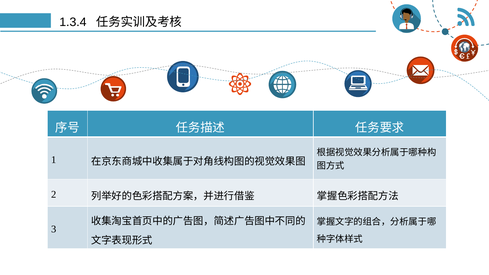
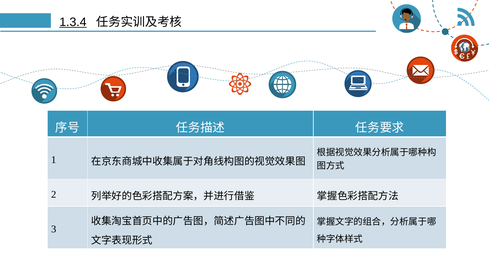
1.3.4 underline: none -> present
